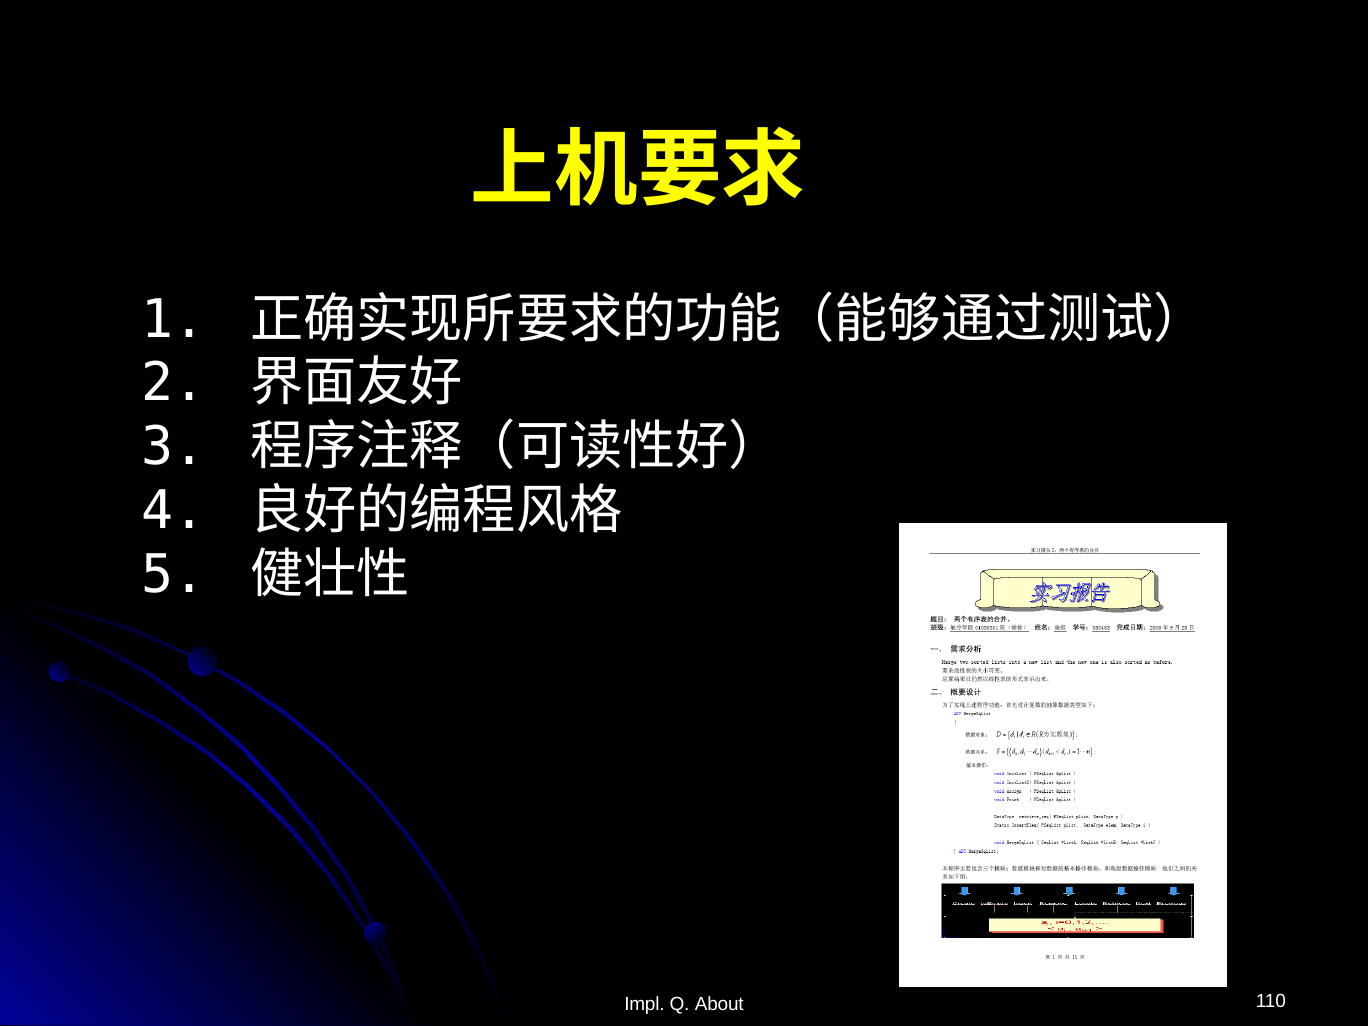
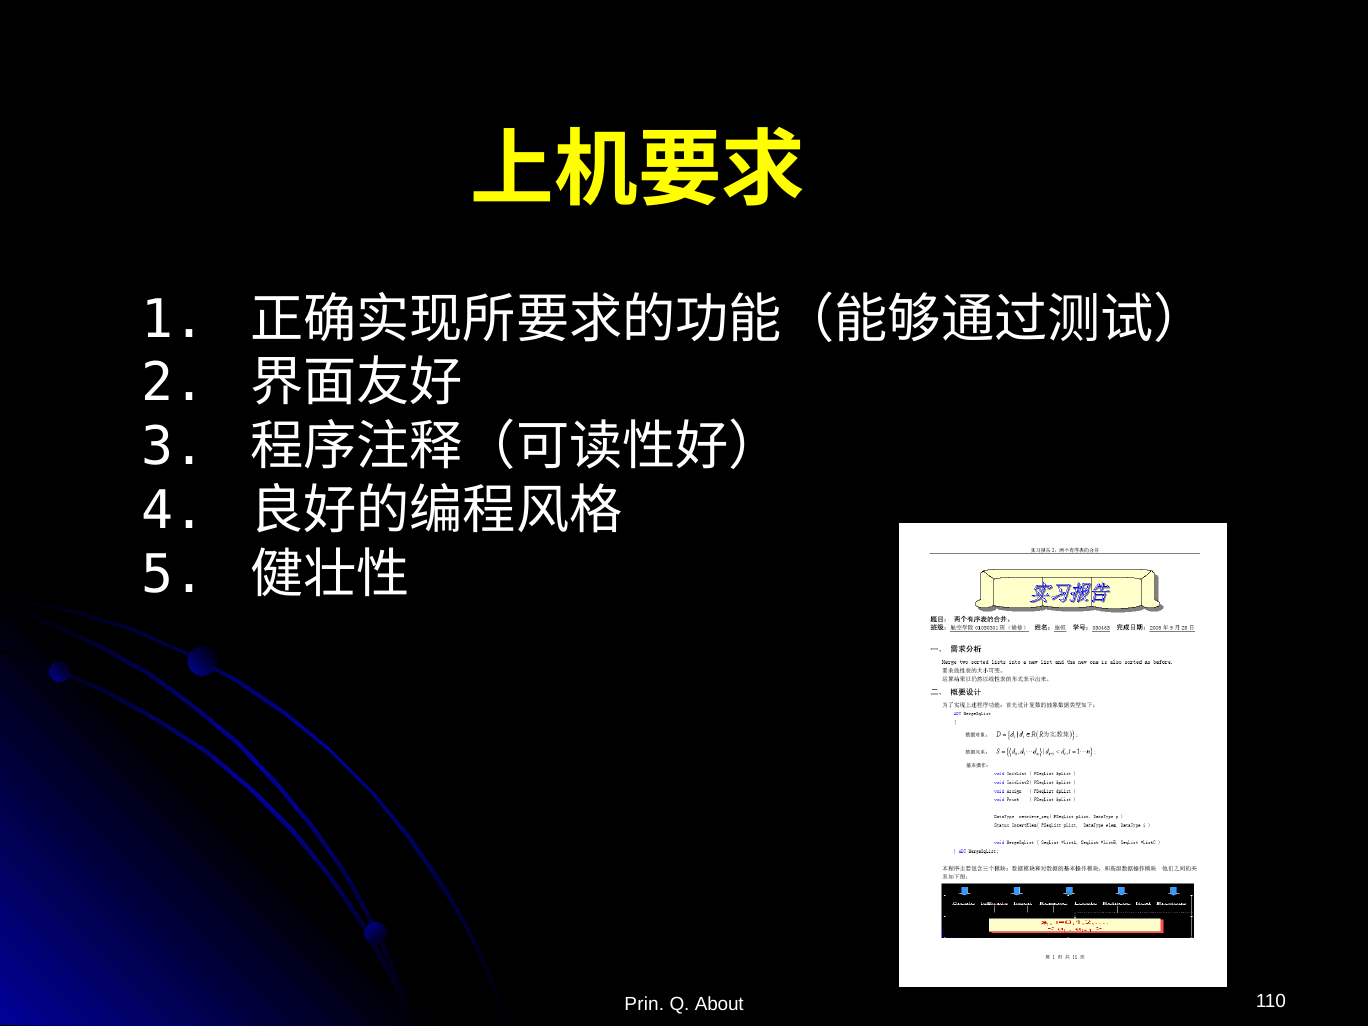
Impl: Impl -> Prin
